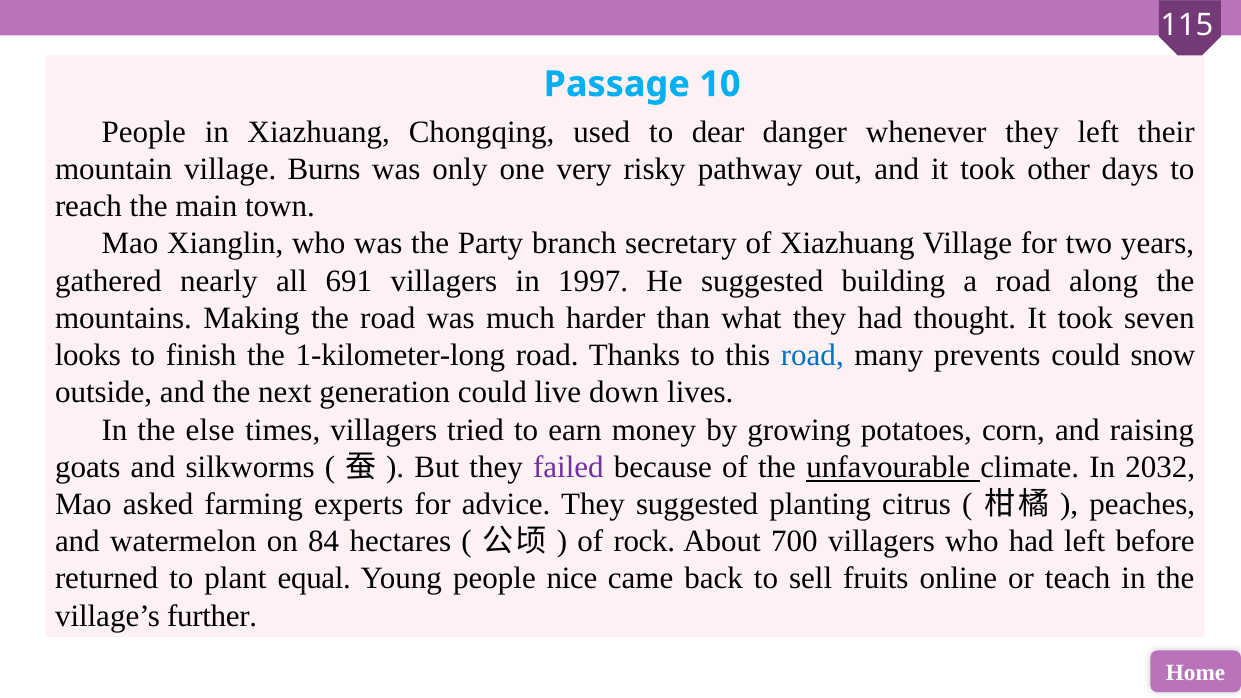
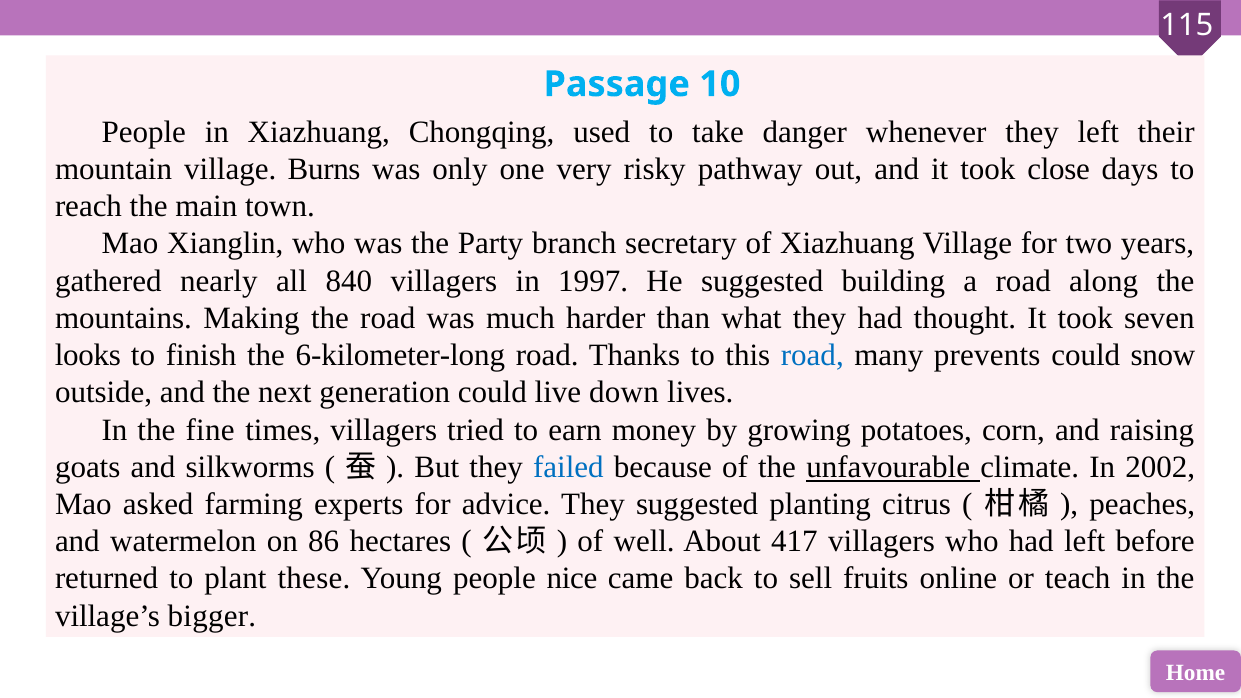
dear: dear -> take
other: other -> close
691: 691 -> 840
1-kilometer-long: 1-kilometer-long -> 6-kilometer-long
else: else -> fine
failed colour: purple -> blue
2032: 2032 -> 2002
84: 84 -> 86
rock: rock -> well
700: 700 -> 417
equal: equal -> these
further: further -> bigger
